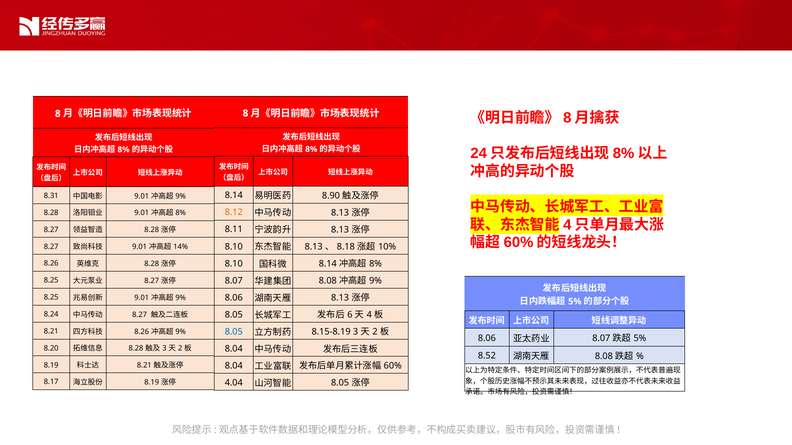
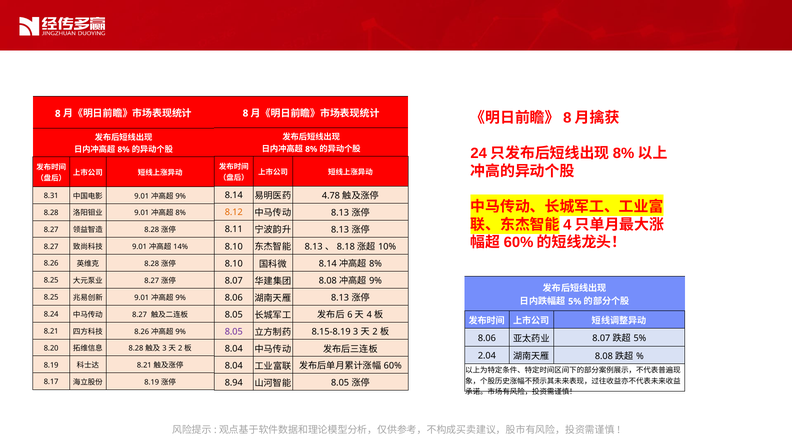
8.90: 8.90 -> 4.78
8.05 at (234, 332) colour: blue -> purple
8.52: 8.52 -> 2.04
4.04: 4.04 -> 8.94
